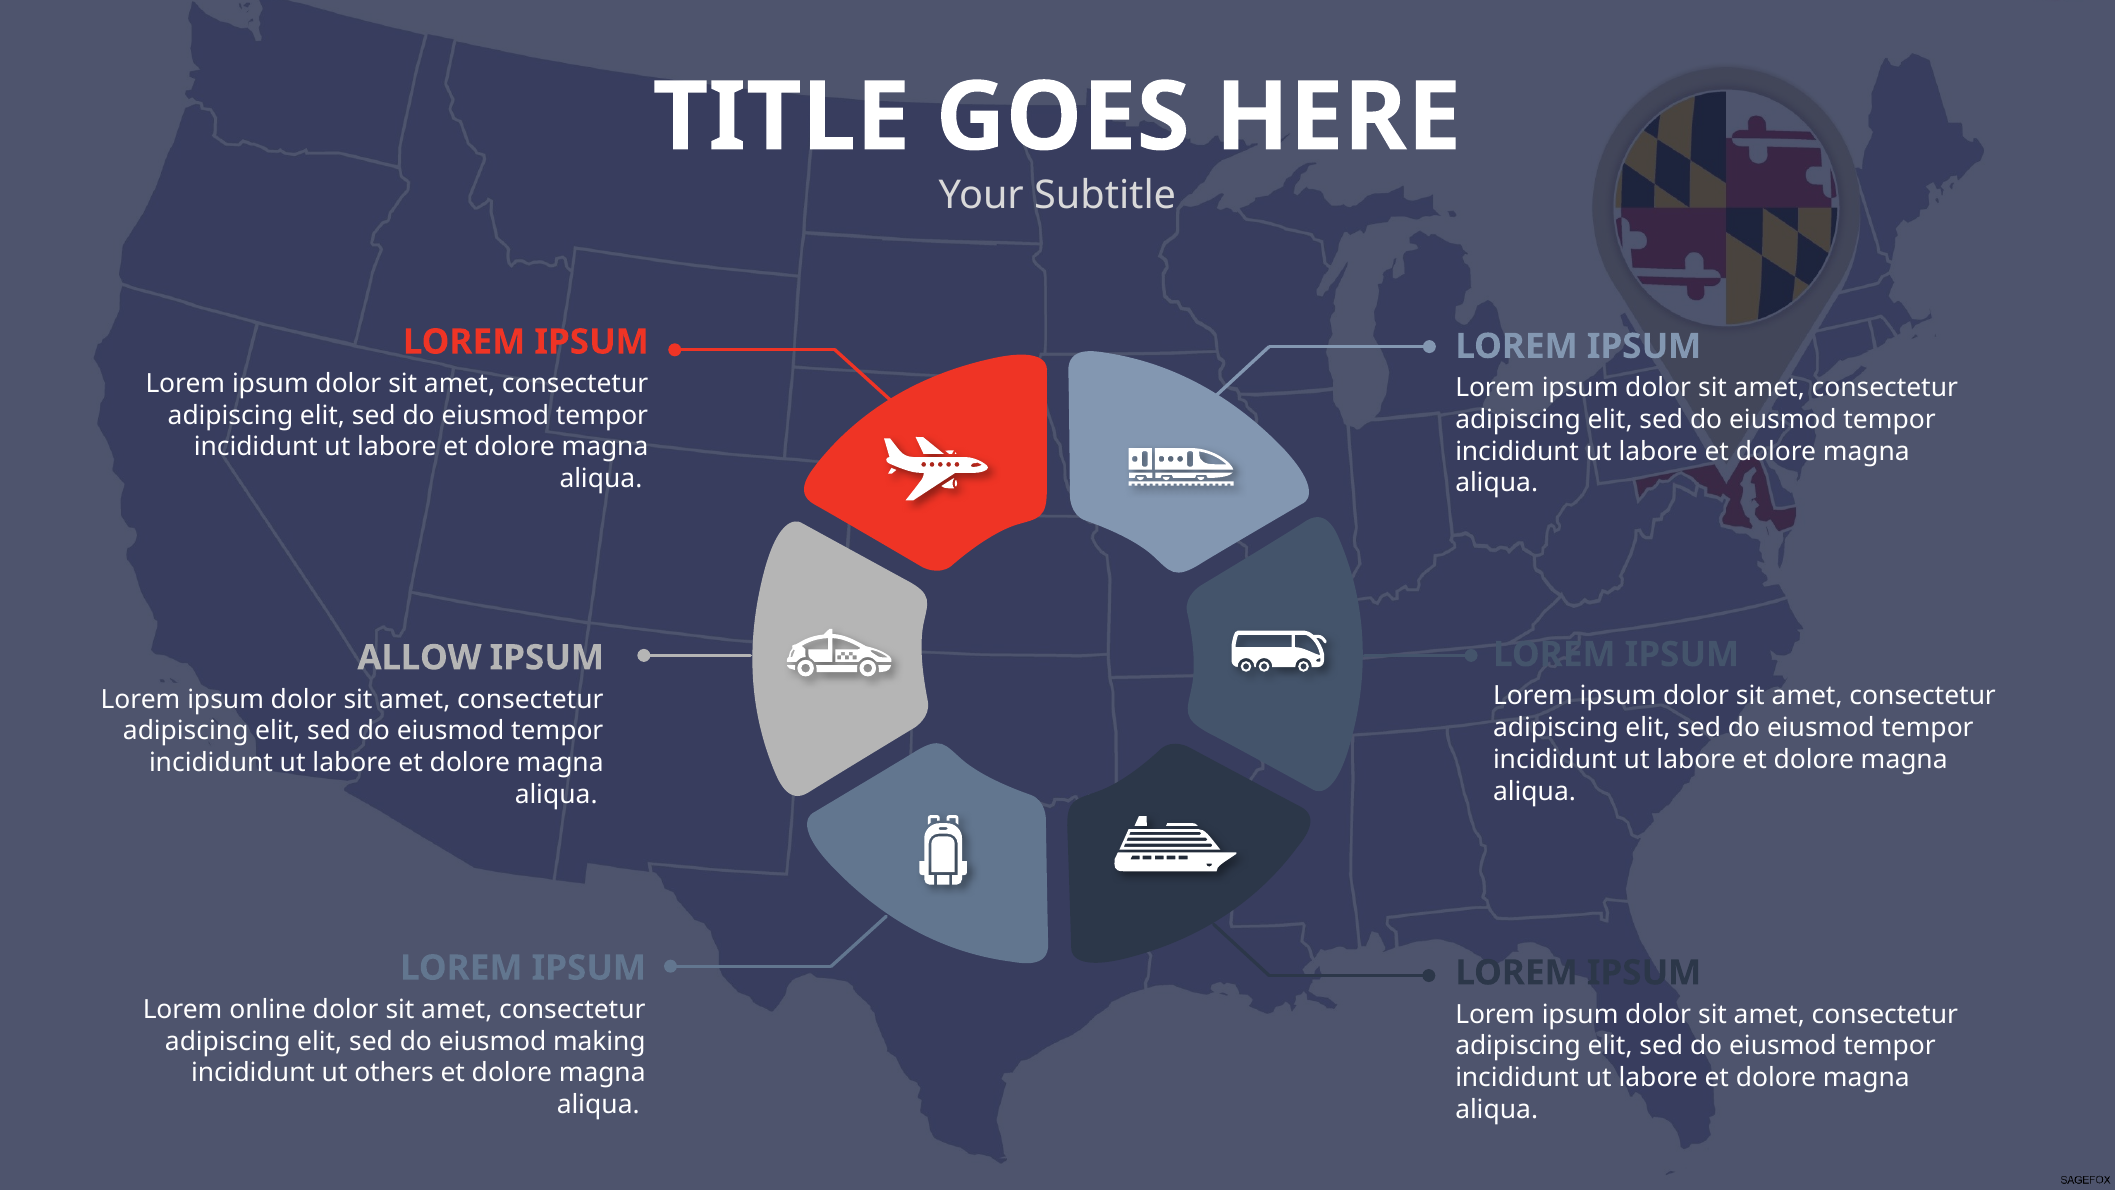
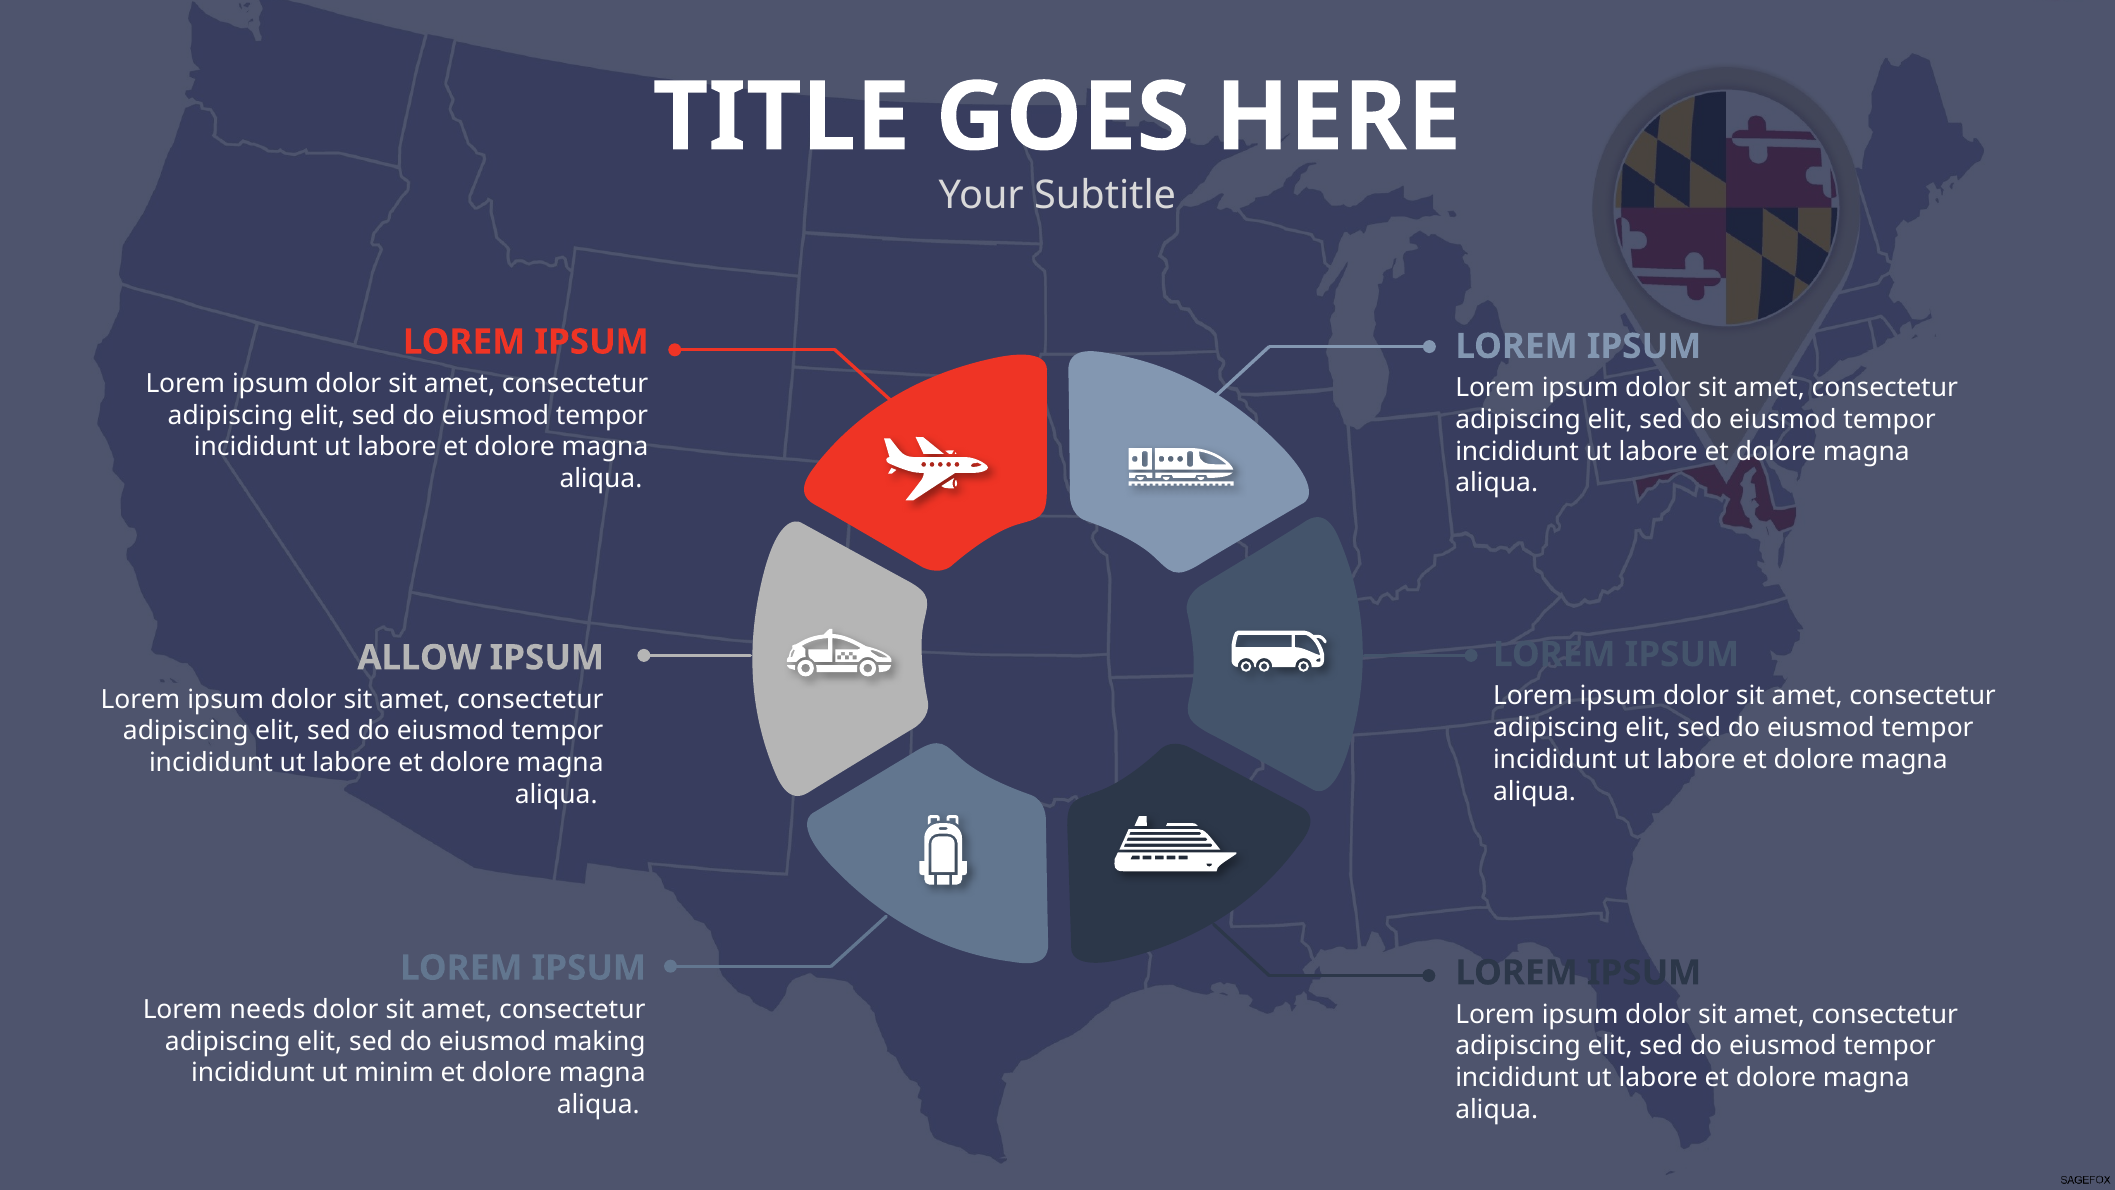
online: online -> needs
others: others -> minim
